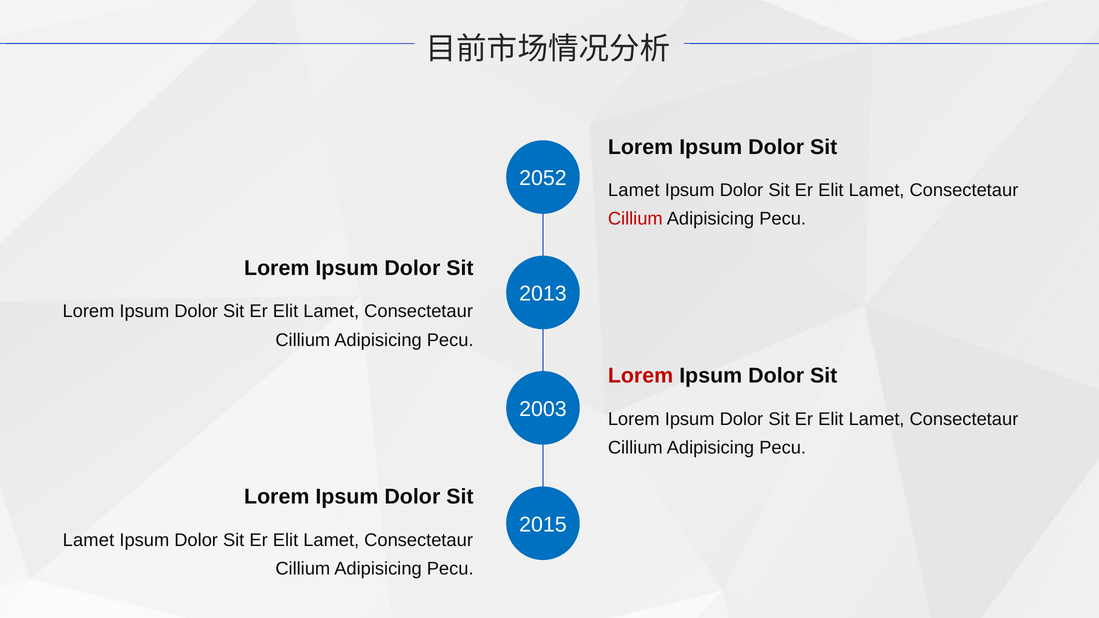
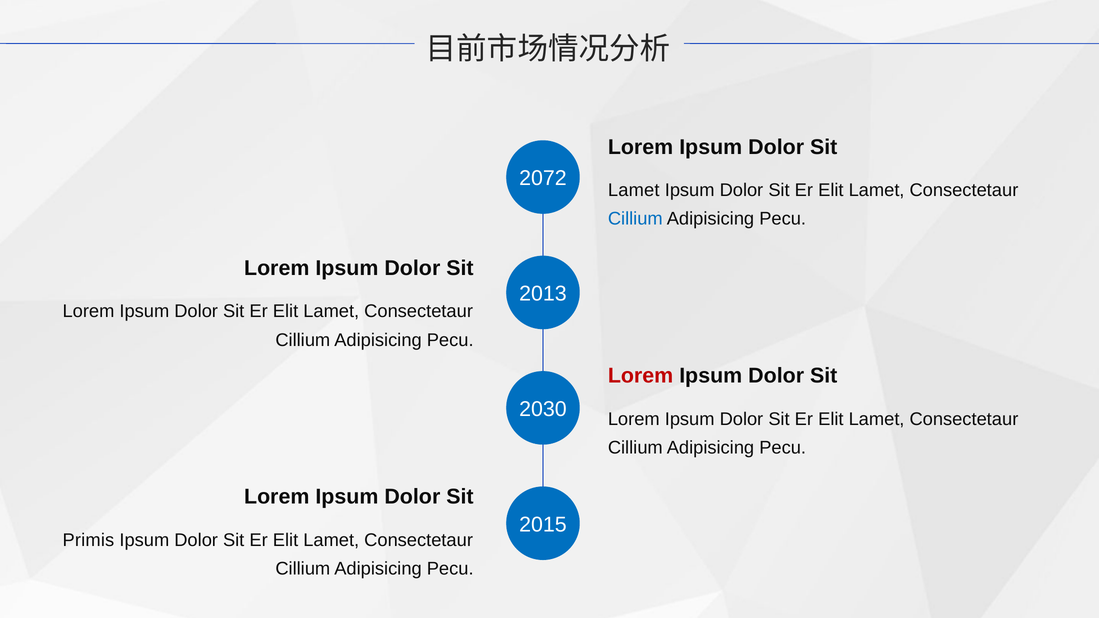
2052: 2052 -> 2072
Cillium at (635, 219) colour: red -> blue
2003: 2003 -> 2030
Lamet at (88, 540): Lamet -> Primis
